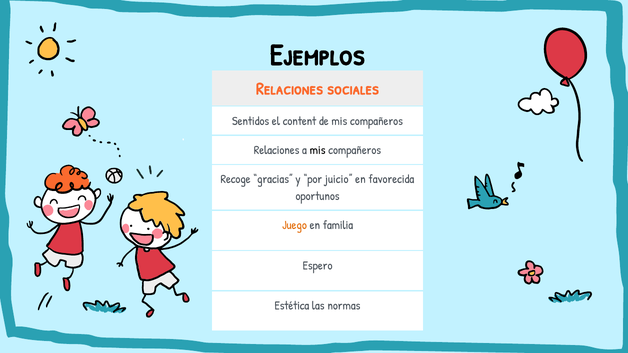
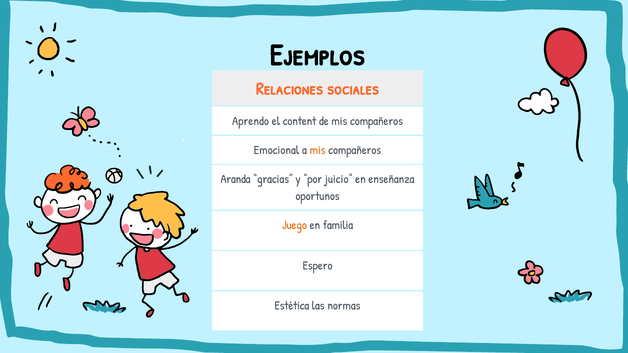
Sentidos: Sentidos -> Aprendo
Relaciones at (277, 150): Relaciones -> Emocional
mis at (318, 150) colour: black -> orange
Recoge: Recoge -> Aranda
favorecida: favorecida -> enseñanza
